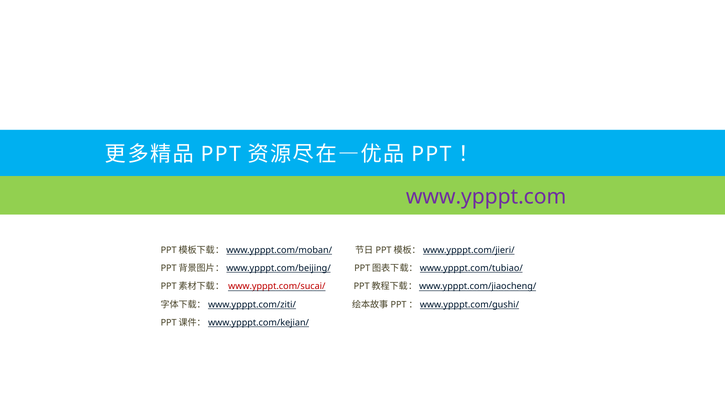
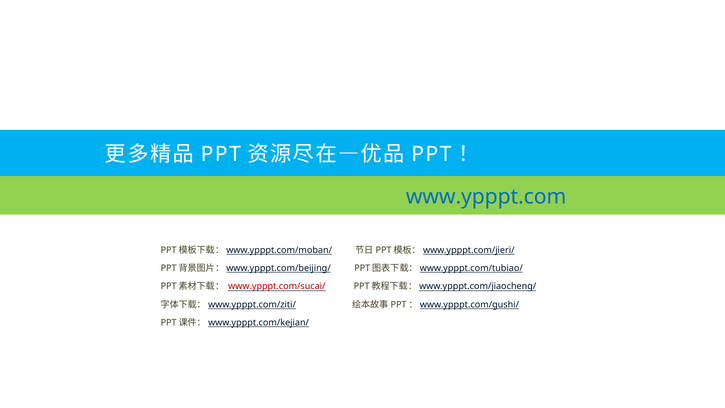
www.ypppt.com colour: purple -> blue
